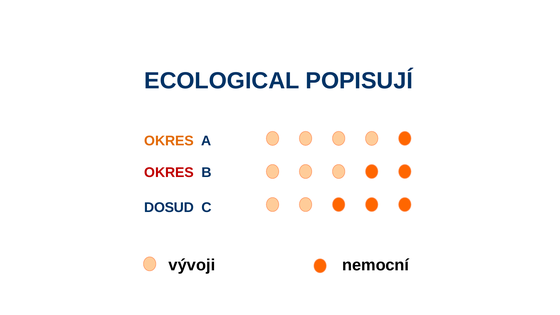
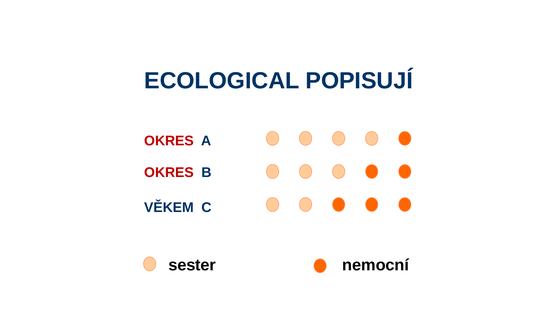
OKRES at (169, 141) colour: orange -> red
DOSUD: DOSUD -> VĚKEM
vývoji: vývoji -> sester
